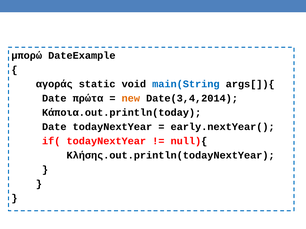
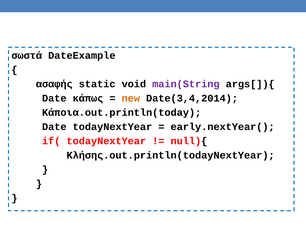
μπορώ: μπορώ -> σωστά
αγοράς: αγοράς -> ασαφής
main(String colour: blue -> purple
πρώτα: πρώτα -> κάπως
